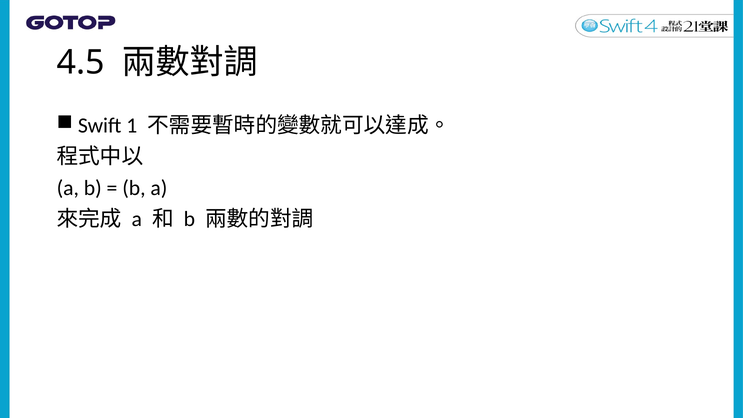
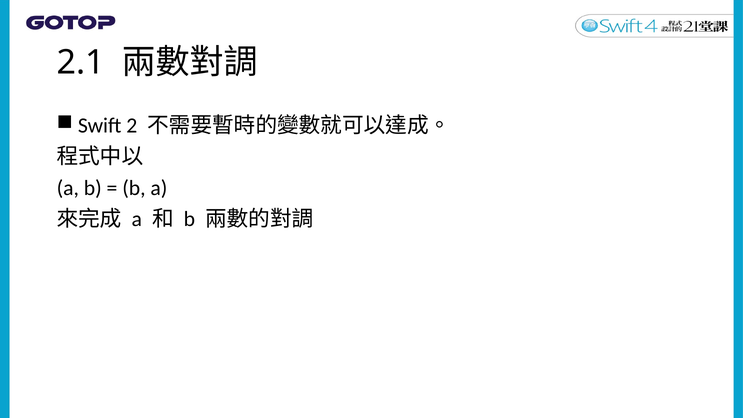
4.5: 4.5 -> 2.1
1: 1 -> 2
